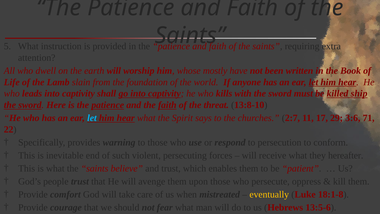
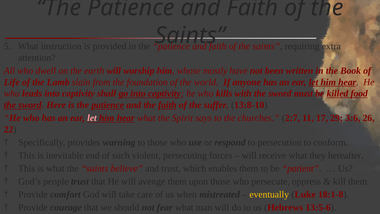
ship: ship -> food
threat: threat -> suffer
let at (92, 118) colour: light blue -> pink
71: 71 -> 26
